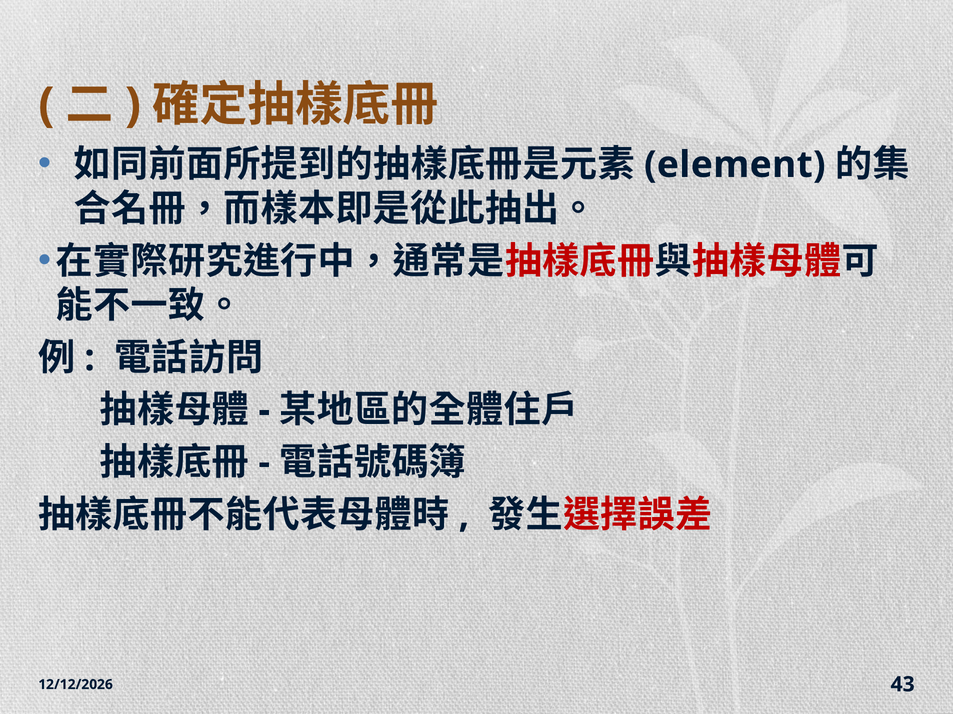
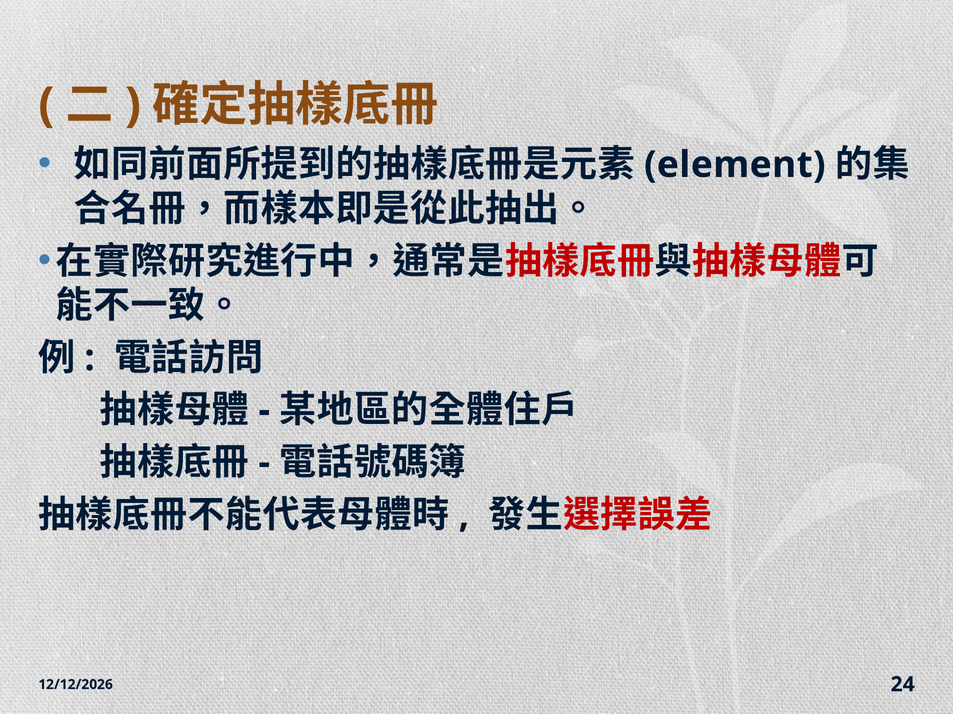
43: 43 -> 24
